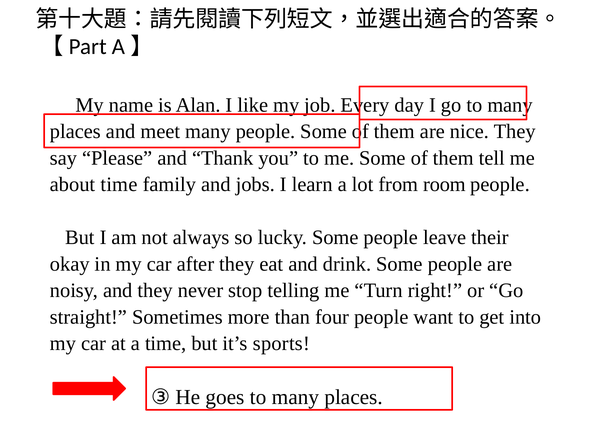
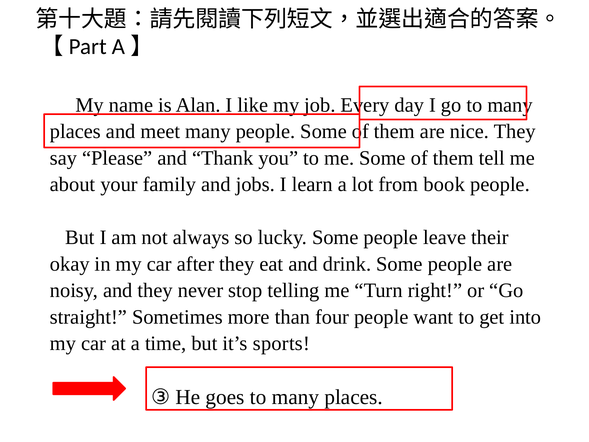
about time: time -> your
room: room -> book
